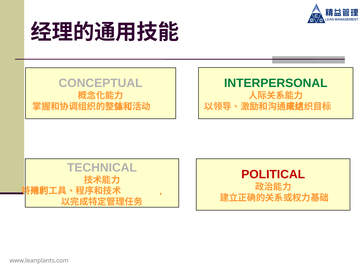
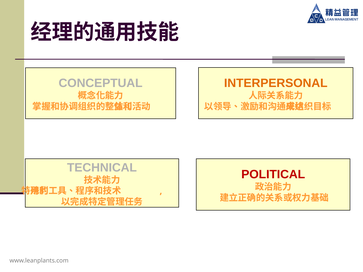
INTERPERSONAL colour: green -> orange
